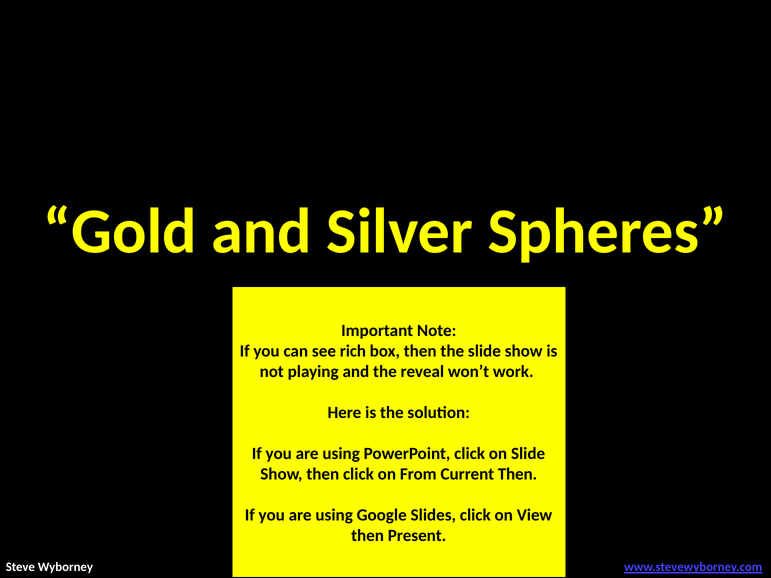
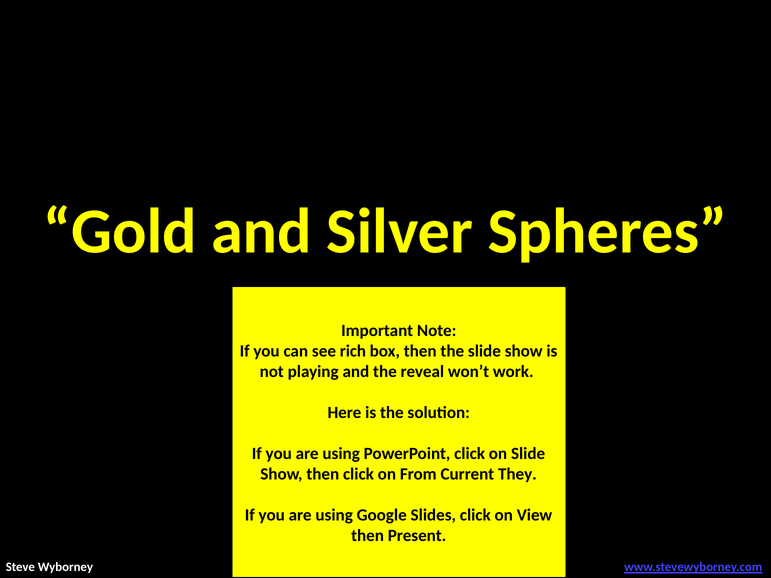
Current Then: Then -> They
